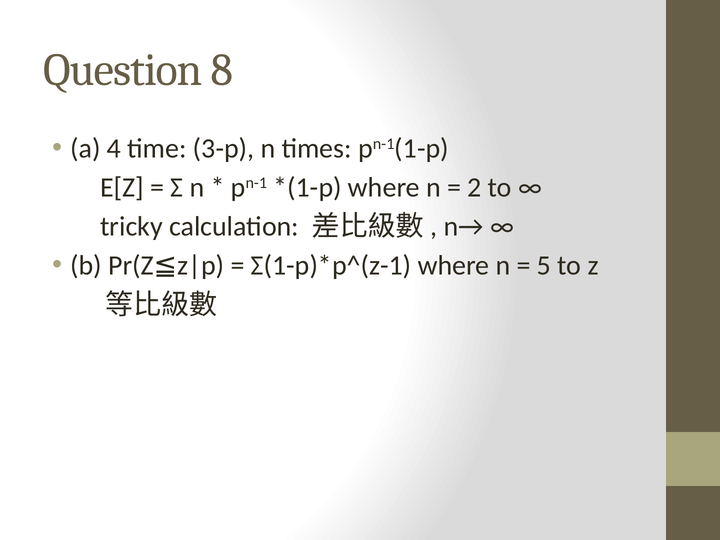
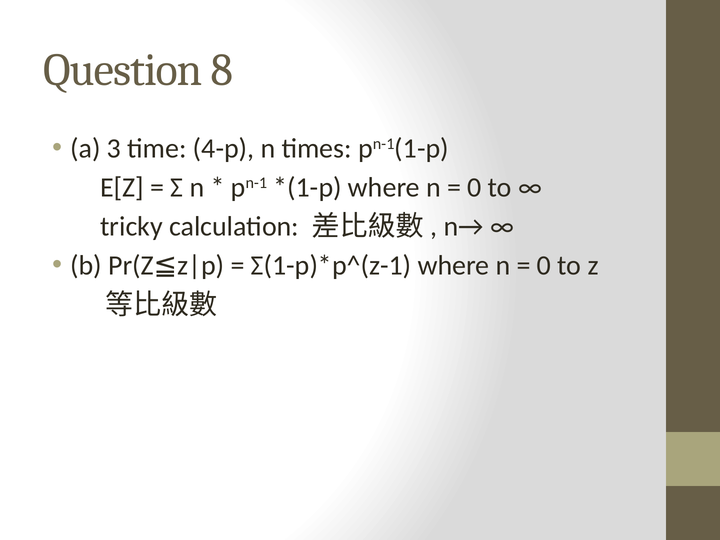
4: 4 -> 3
3-p: 3-p -> 4-p
2 at (474, 187): 2 -> 0
5 at (544, 266): 5 -> 0
